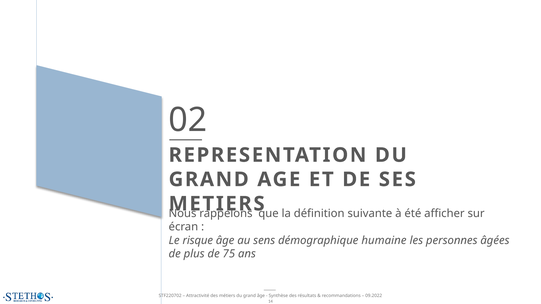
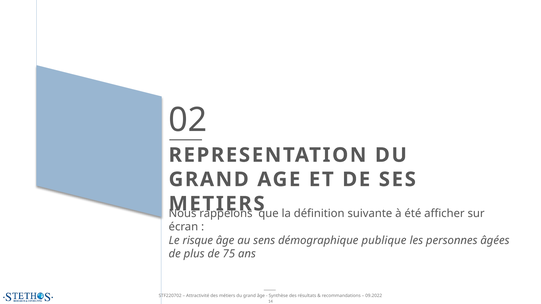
humaine: humaine -> publique
